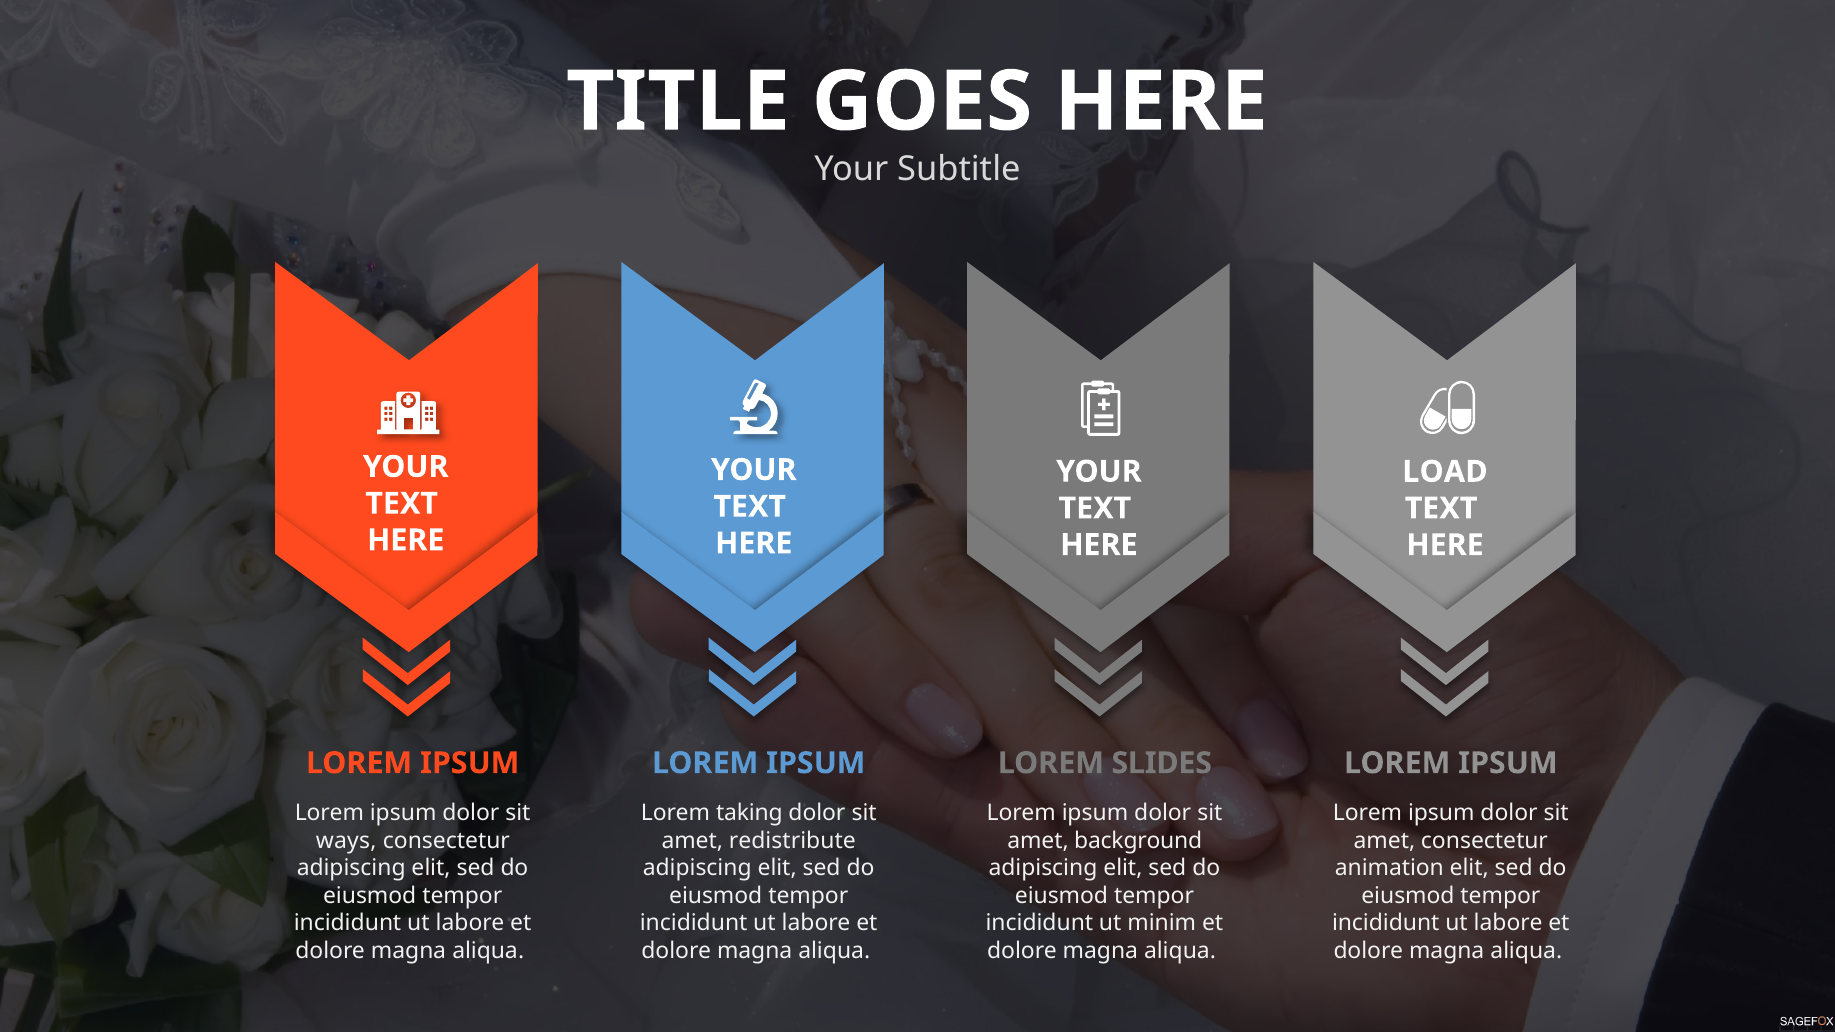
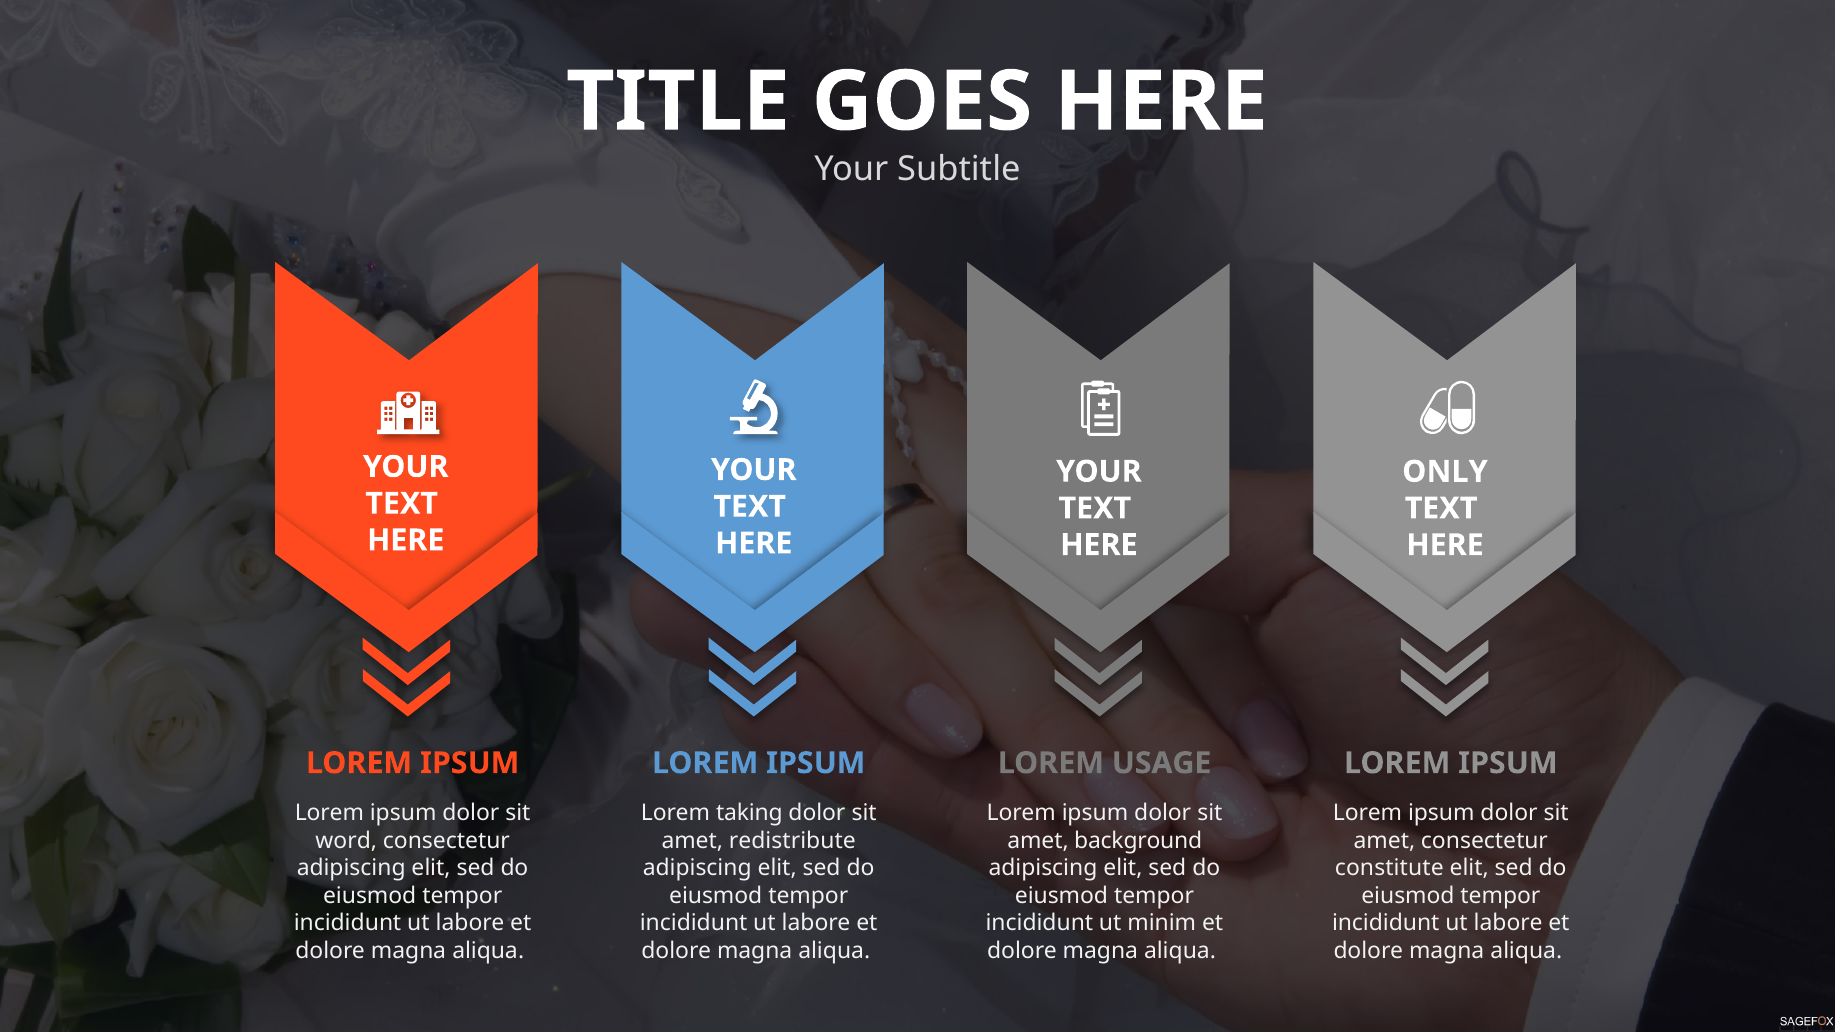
LOAD: LOAD -> ONLY
SLIDES: SLIDES -> USAGE
ways: ways -> word
animation: animation -> constitute
